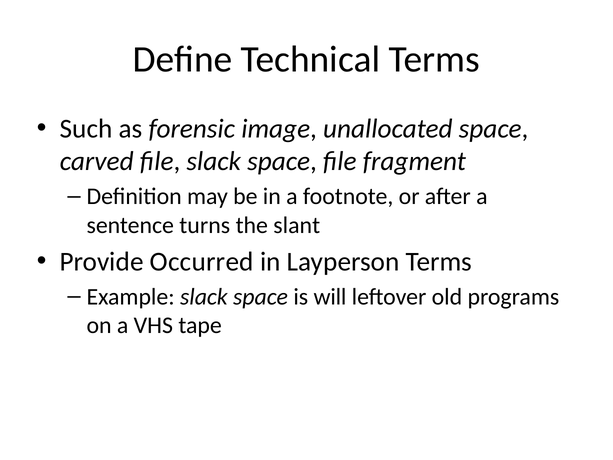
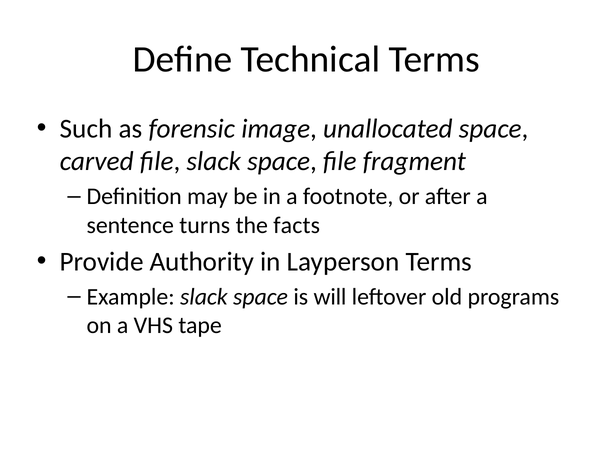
slant: slant -> facts
Occurred: Occurred -> Authority
